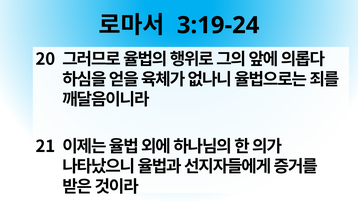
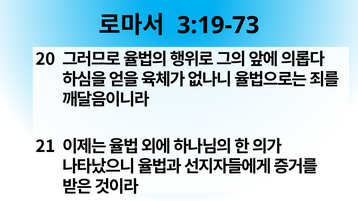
3:19-24: 3:19-24 -> 3:19-73
